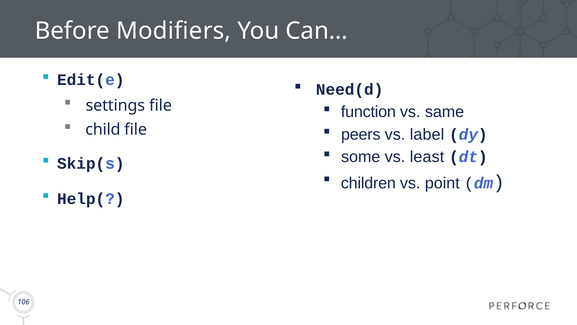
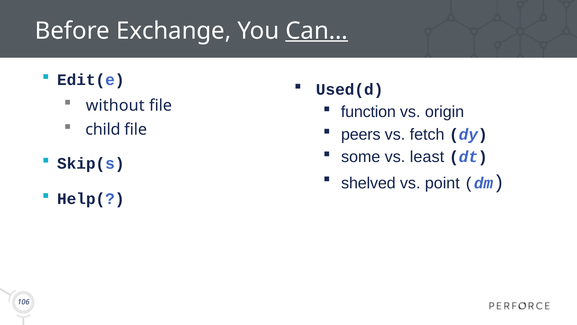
Modifiers: Modifiers -> Exchange
Can… underline: none -> present
Need(d: Need(d -> Used(d
settings: settings -> without
same: same -> origin
label: label -> fetch
children: children -> shelved
